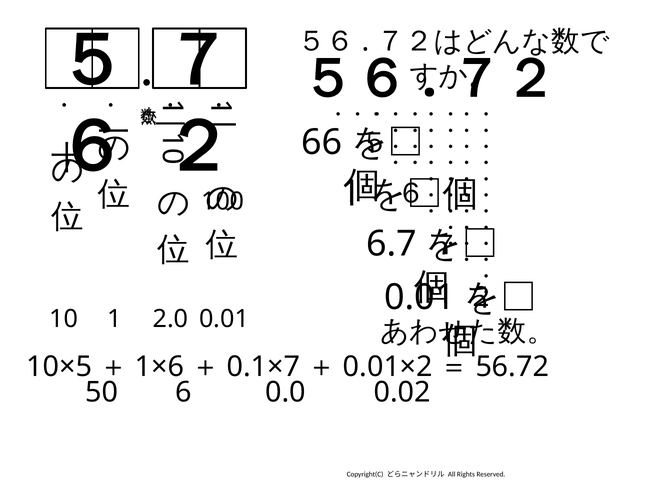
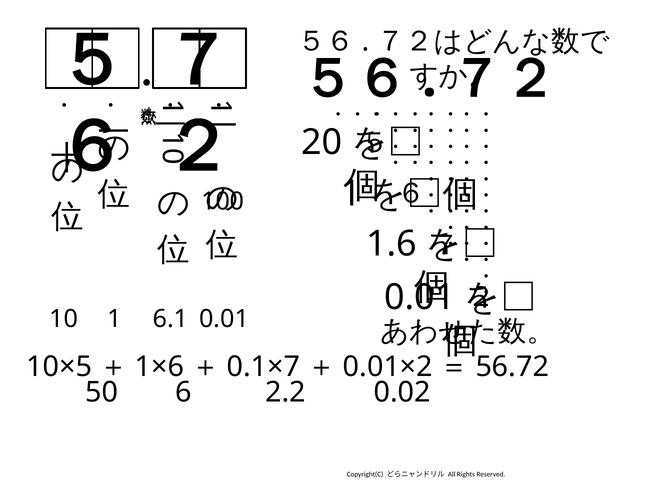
66: 66 -> 20
6.7: 6.7 -> 1.6
2.0: 2.0 -> 6.1
0.0: 0.0 -> 2.2
